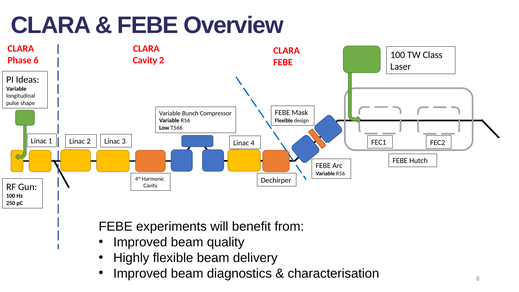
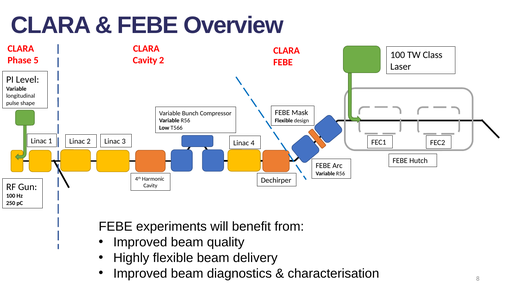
6: 6 -> 5
Ideas: Ideas -> Level
